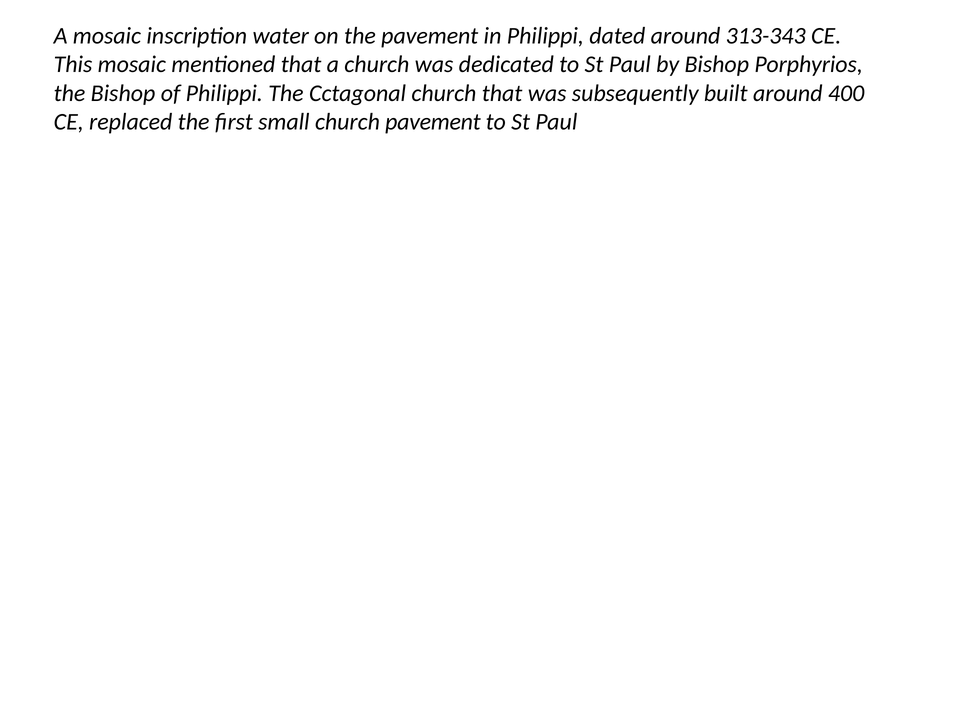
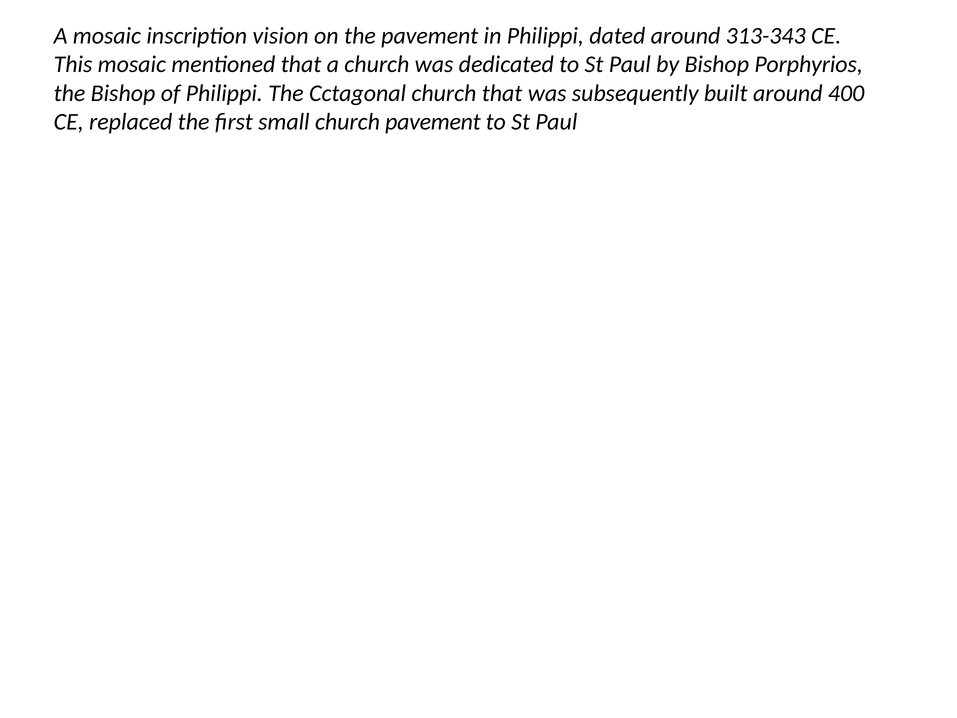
water: water -> vision
